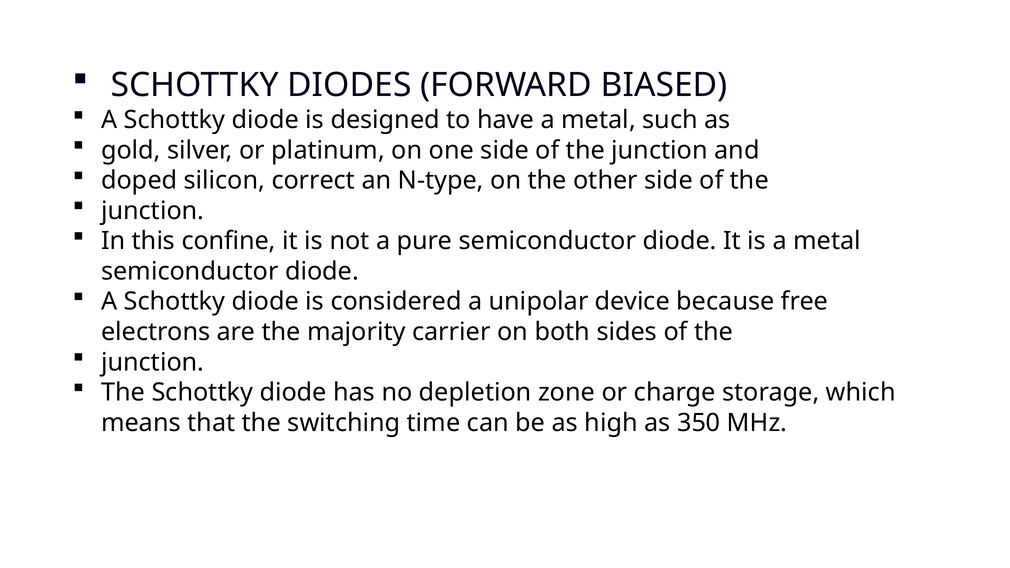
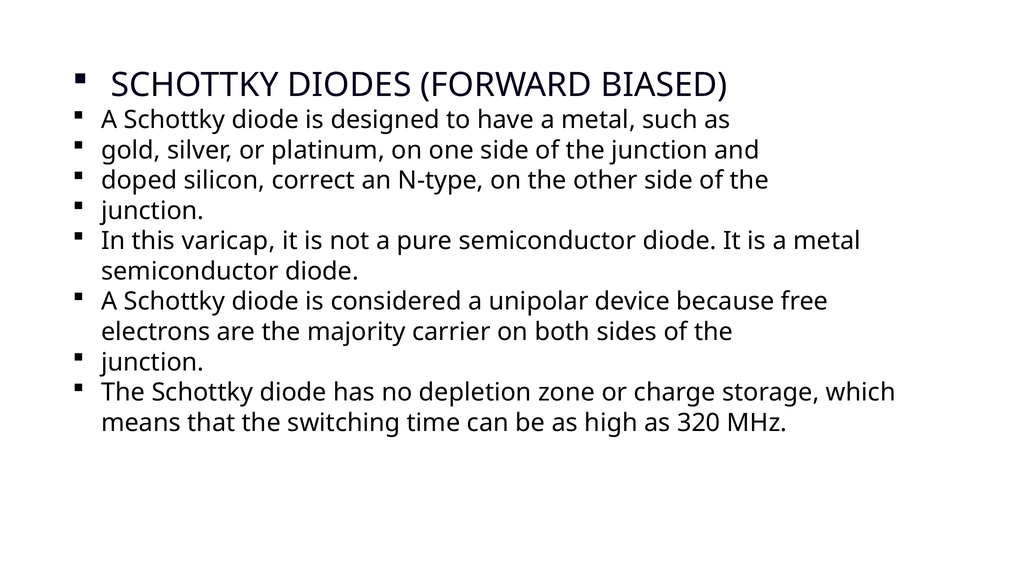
confine: confine -> varicap
350: 350 -> 320
